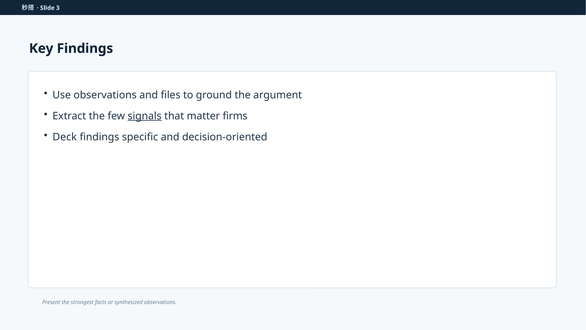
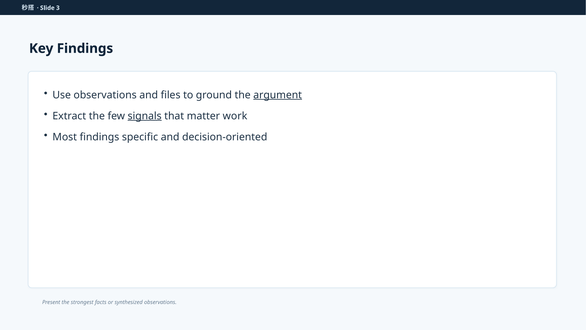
argument underline: none -> present
firms: firms -> work
Deck: Deck -> Most
